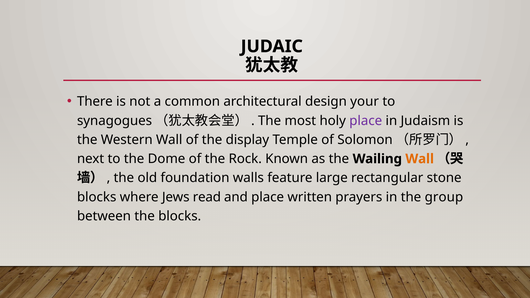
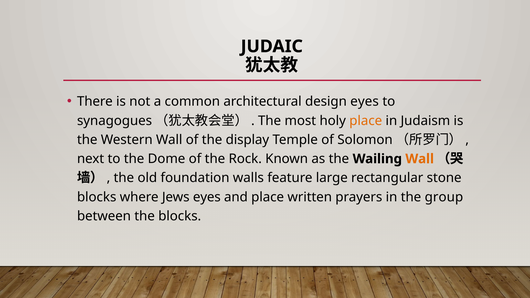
design your: your -> eyes
place at (366, 121) colour: purple -> orange
Jews read: read -> eyes
